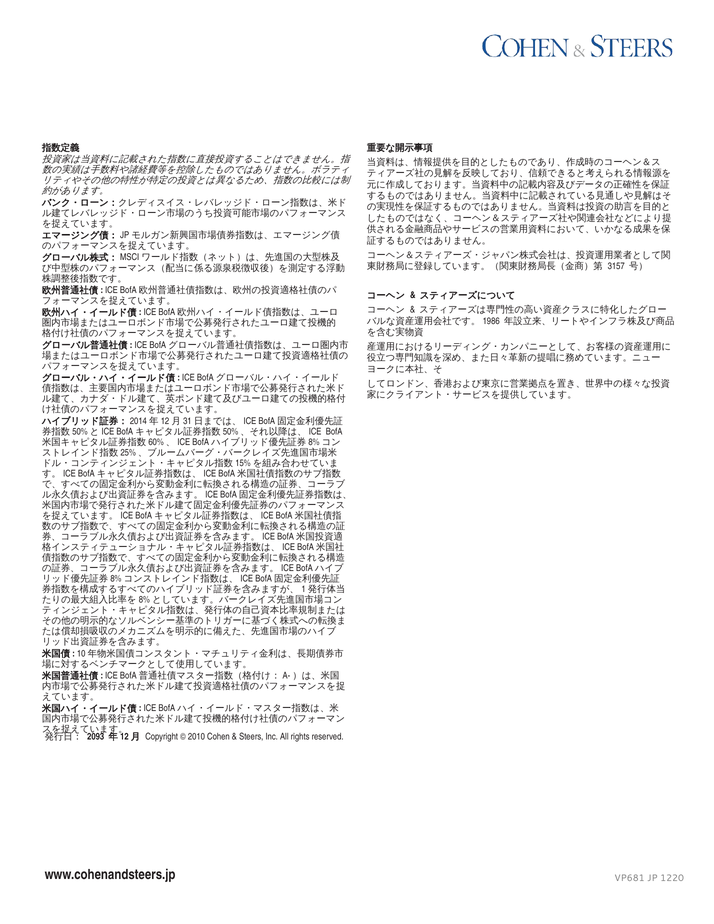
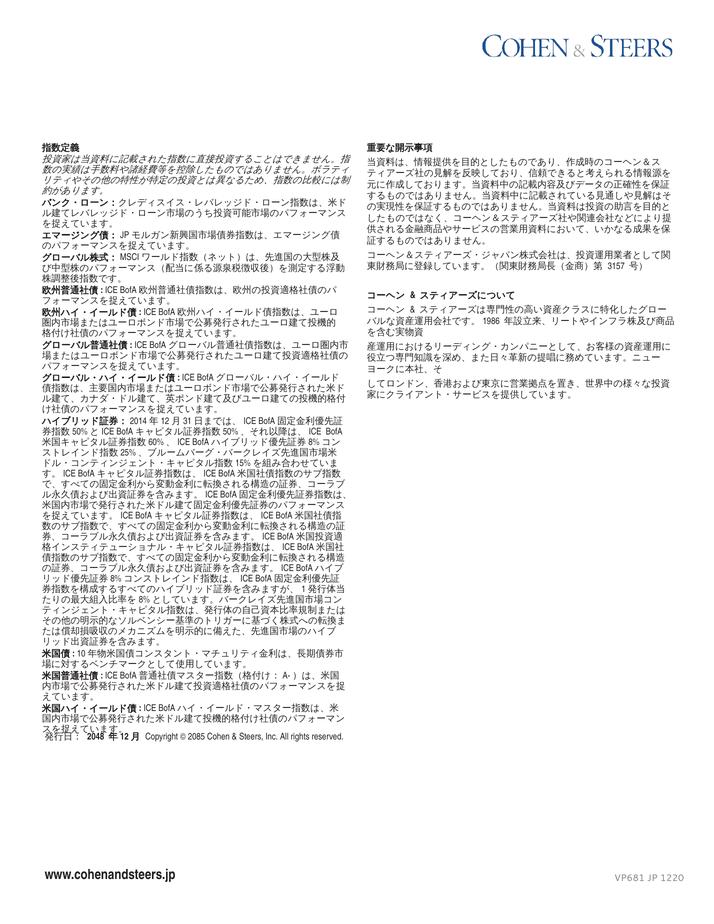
2093: 2093 -> 2048
2010: 2010 -> 2085
